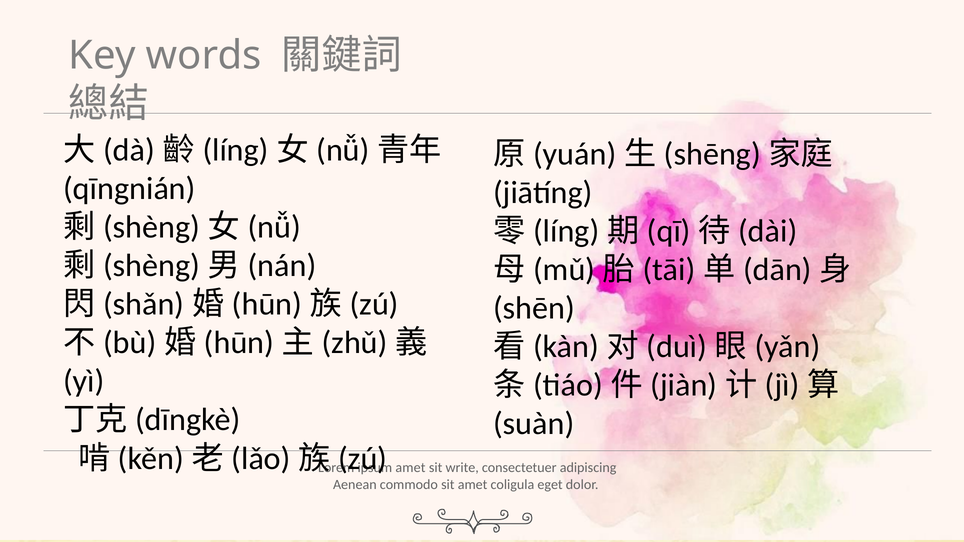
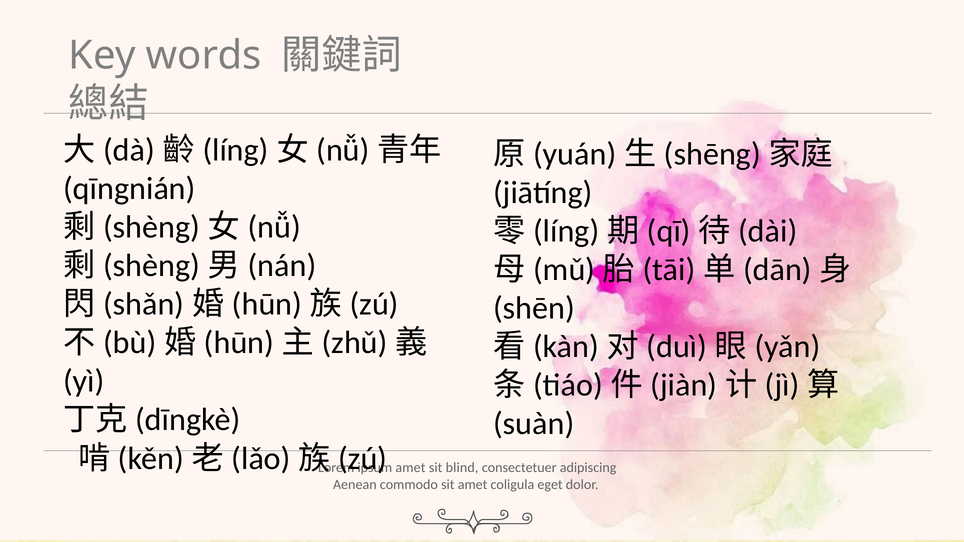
write: write -> blind
